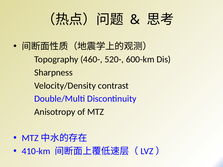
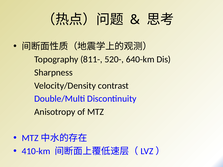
460-: 460- -> 811-
600-km: 600-km -> 640-km
